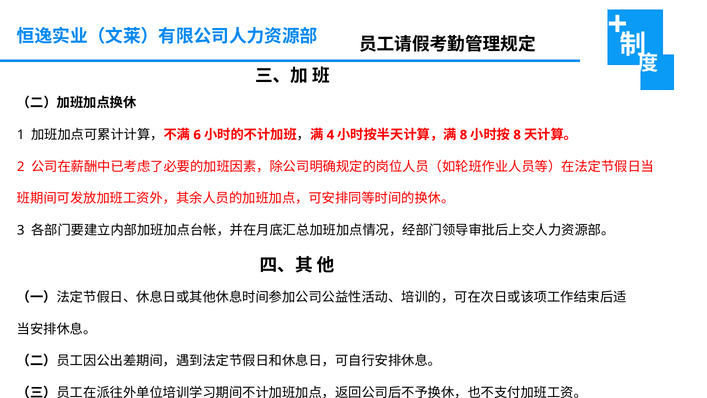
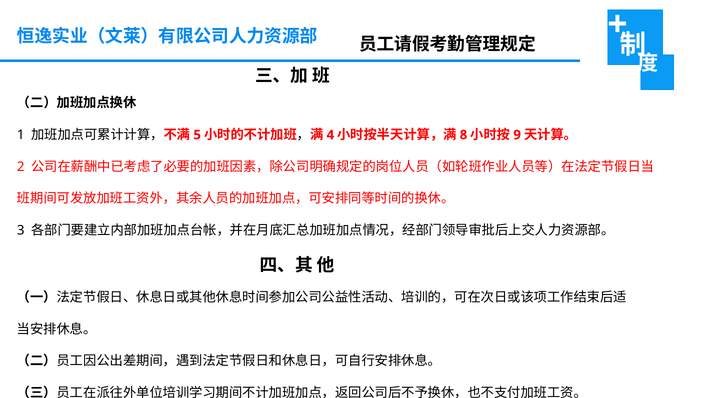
6: 6 -> 5
8 at (517, 135): 8 -> 9
